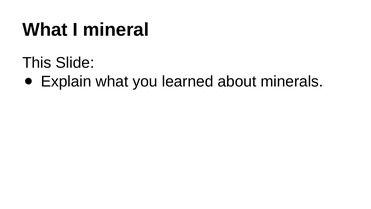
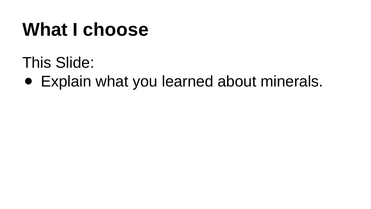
mineral: mineral -> choose
